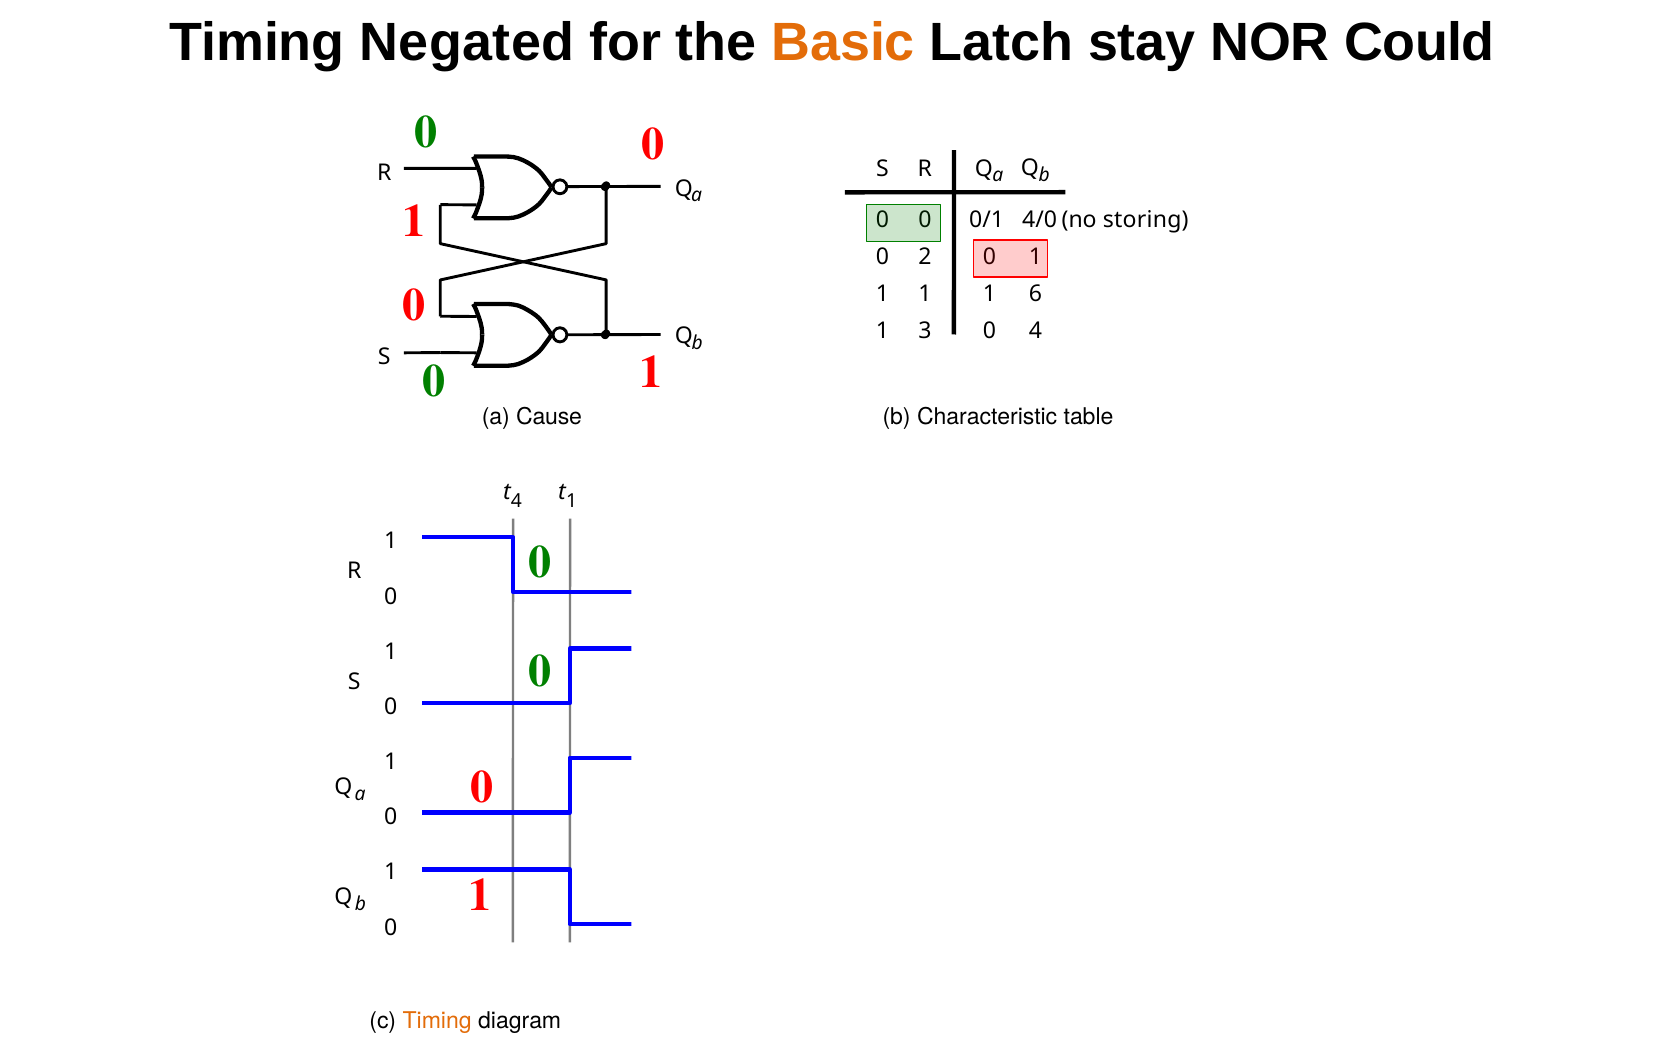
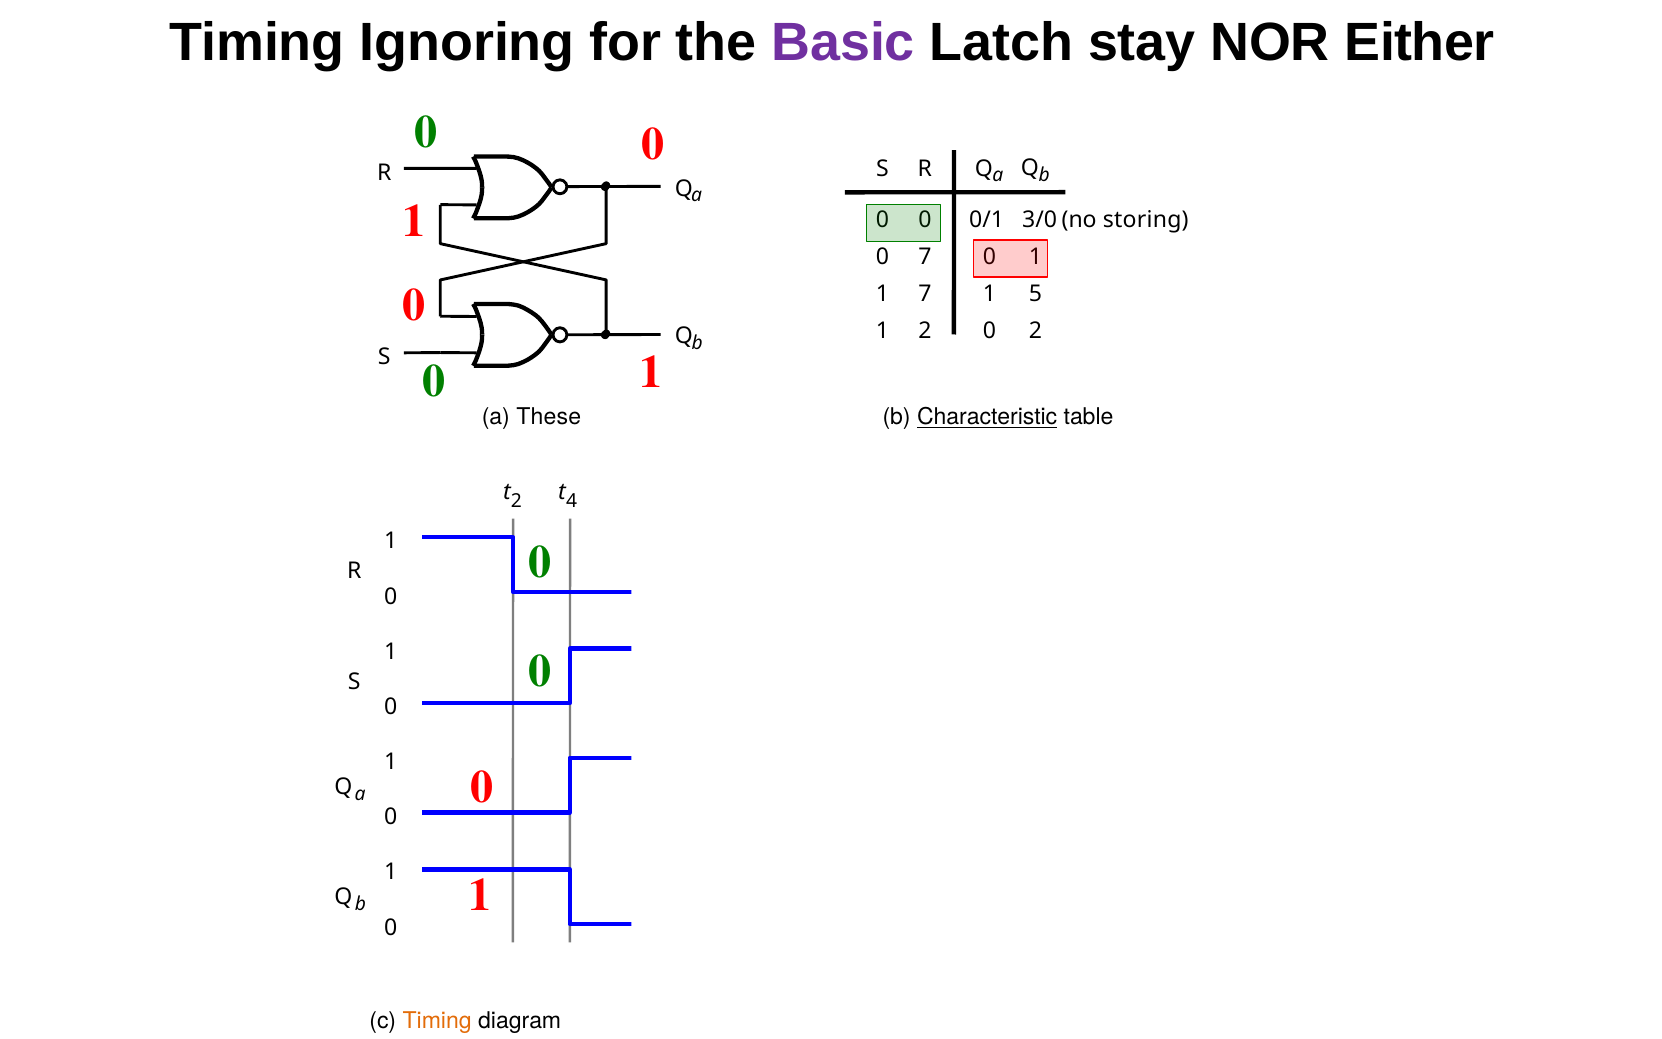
Negated: Negated -> Ignoring
Basic colour: orange -> purple
Could: Could -> Either
4/0: 4/0 -> 3/0
0 2: 2 -> 7
1 at (925, 294): 1 -> 7
1 6: 6 -> 5
1 3: 3 -> 2
0 4: 4 -> 2
Cause: Cause -> These
Characteristic underline: none -> present
4 at (516, 501): 4 -> 2
1 at (572, 501): 1 -> 4
